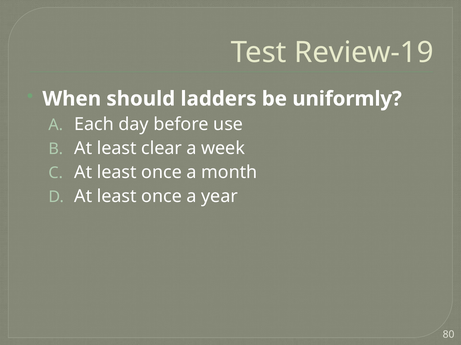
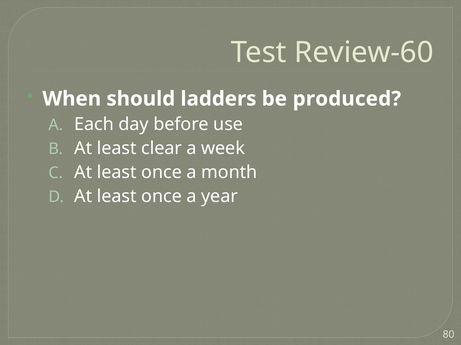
Review-19: Review-19 -> Review-60
uniformly: uniformly -> produced
